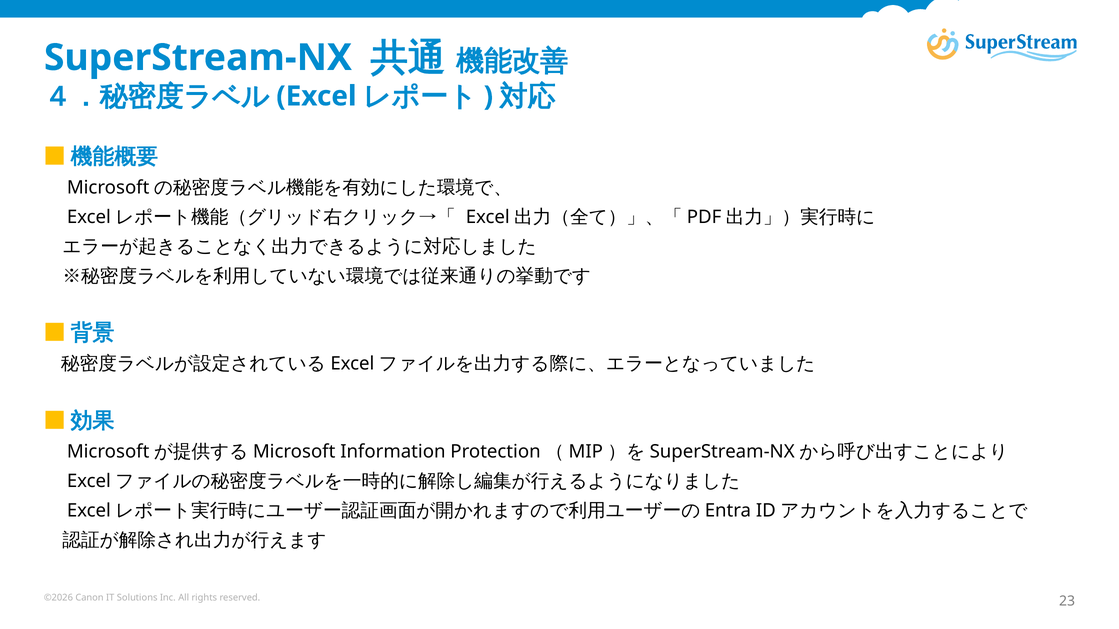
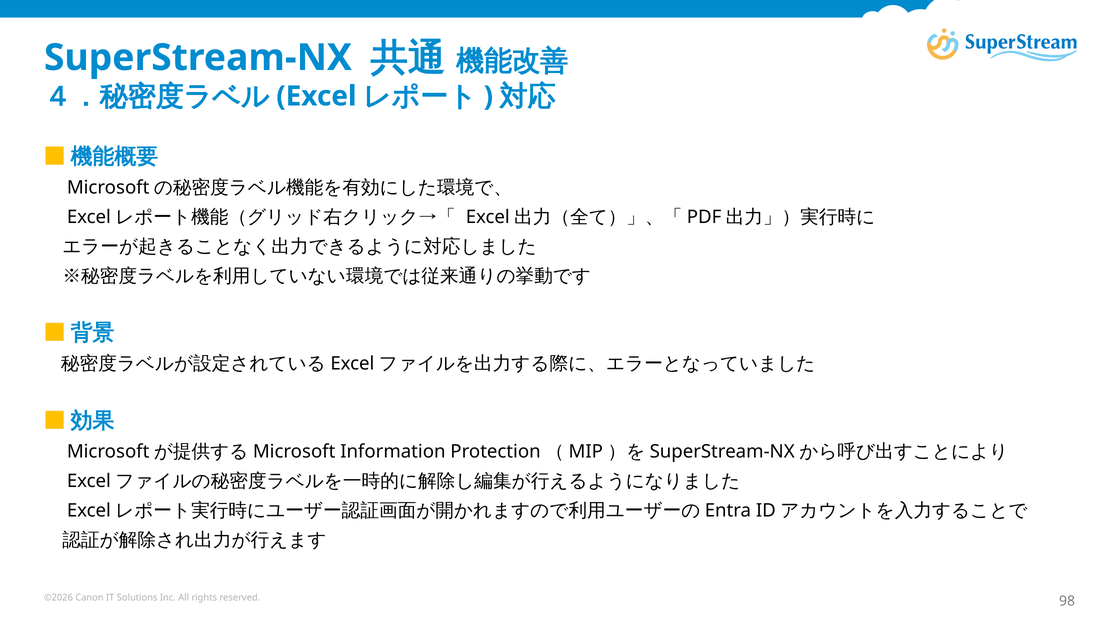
23: 23 -> 98
